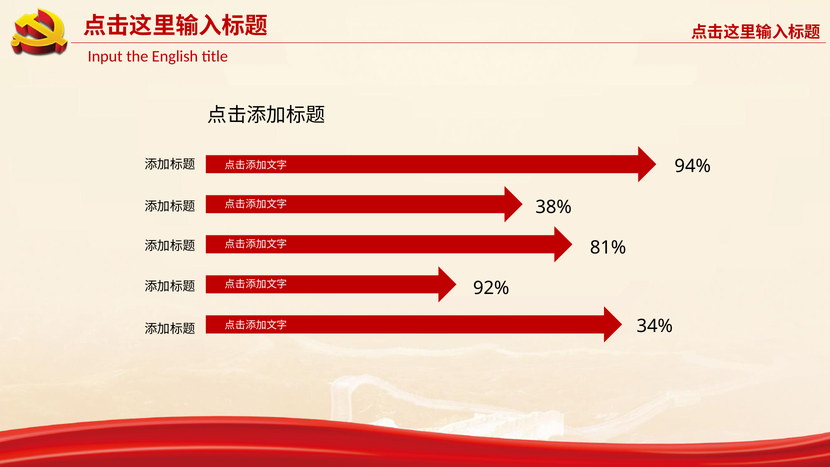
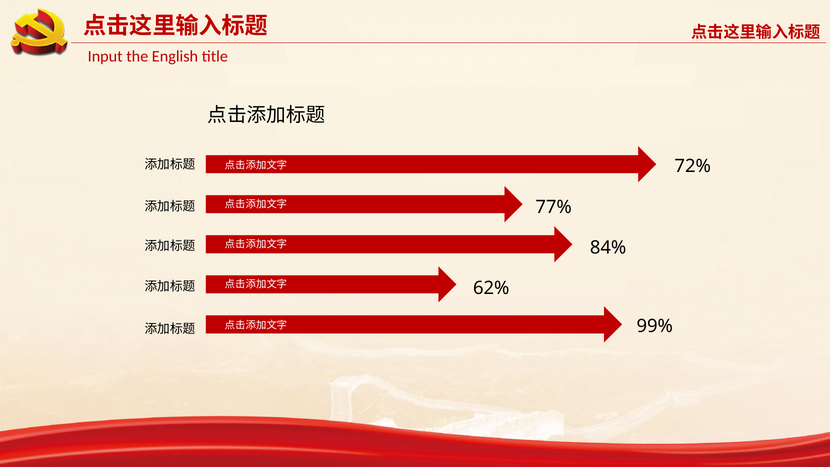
94%: 94% -> 72%
38%: 38% -> 77%
81%: 81% -> 84%
92%: 92% -> 62%
34%: 34% -> 99%
